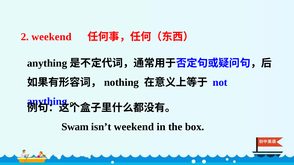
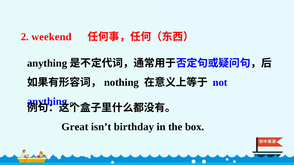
Swam: Swam -> Great
isn’t weekend: weekend -> birthday
